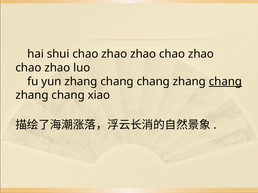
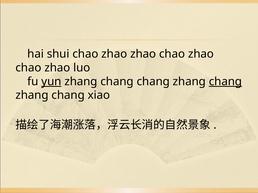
yun underline: none -> present
